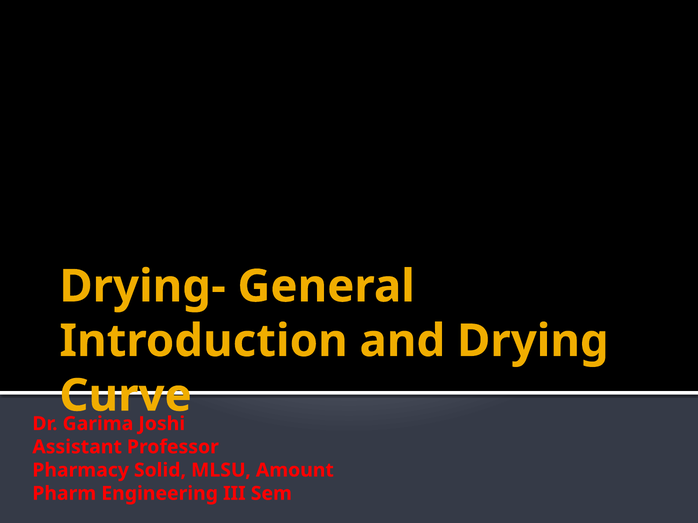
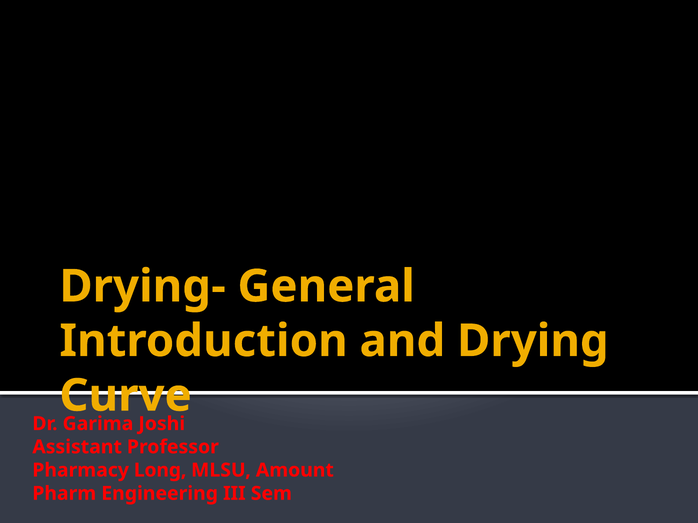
Solid: Solid -> Long
